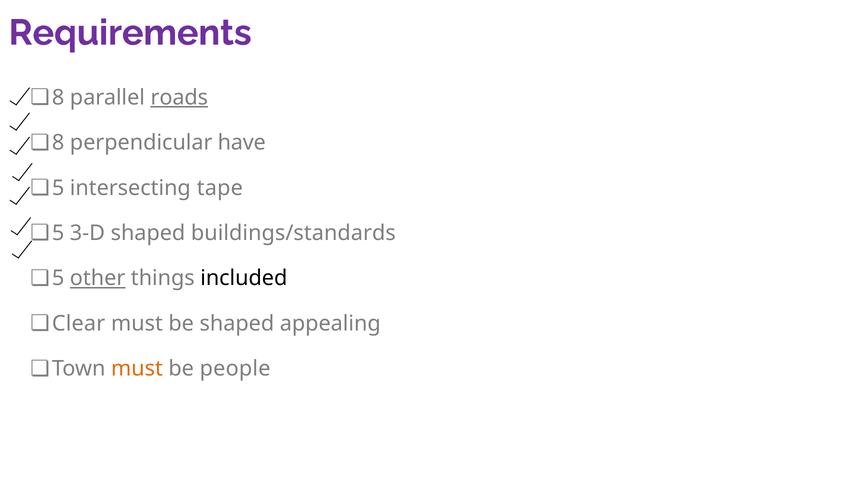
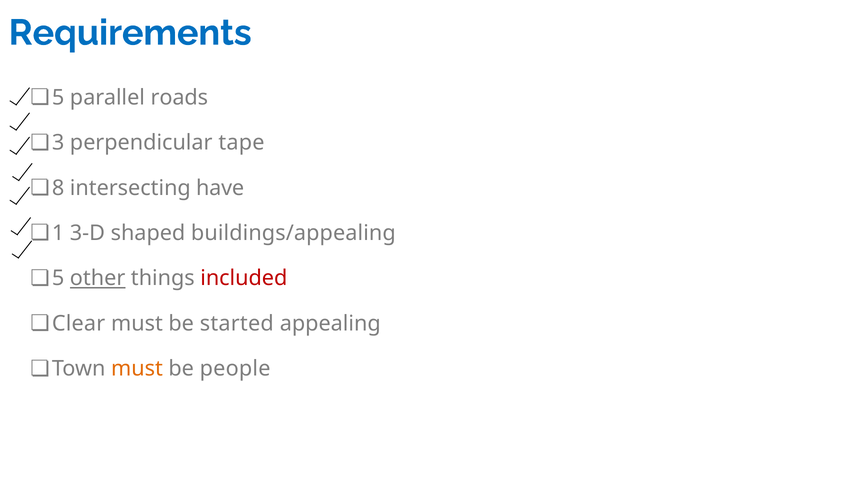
Requirements colour: purple -> blue
8 at (58, 98): 8 -> 5
roads underline: present -> none
8 at (58, 143): 8 -> 3
have: have -> tape
5 at (58, 188): 5 -> 8
tape: tape -> have
5 at (58, 233): 5 -> 1
buildings/standards: buildings/standards -> buildings/appealing
included colour: black -> red
be shaped: shaped -> started
